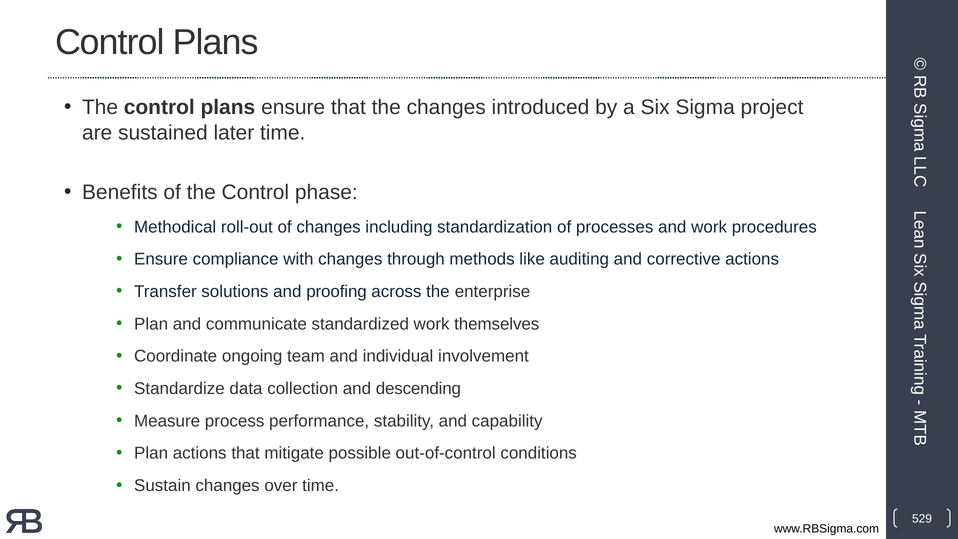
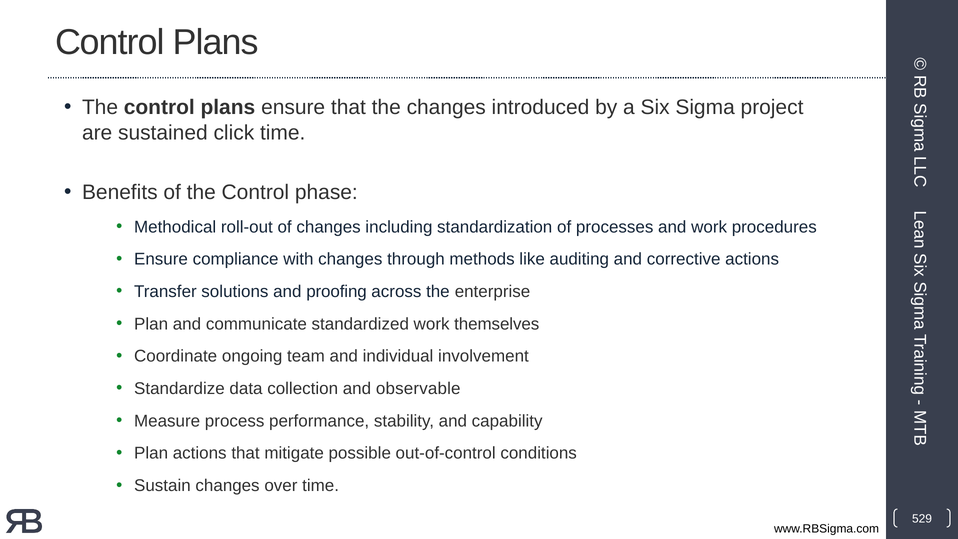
later: later -> click
descending: descending -> observable
